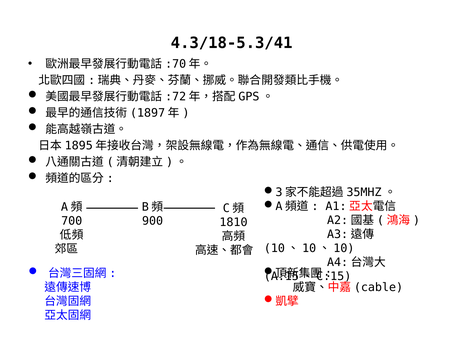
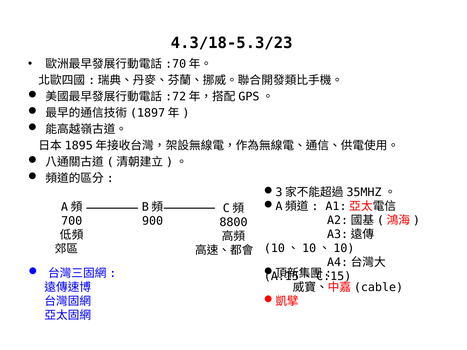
4.3/18-5.3/41: 4.3/18-5.3/41 -> 4.3/18-5.3/23
1810: 1810 -> 8800
